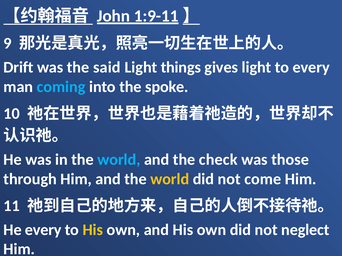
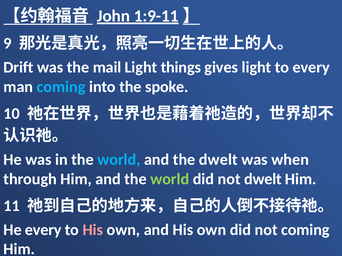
said: said -> mail
the check: check -> dwelt
those: those -> when
world at (170, 179) colour: yellow -> light green
not come: come -> dwelt
His at (93, 230) colour: yellow -> pink
not neglect: neglect -> coming
